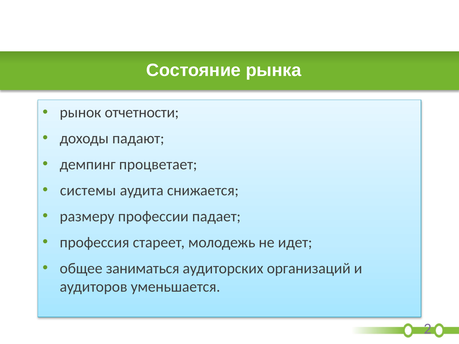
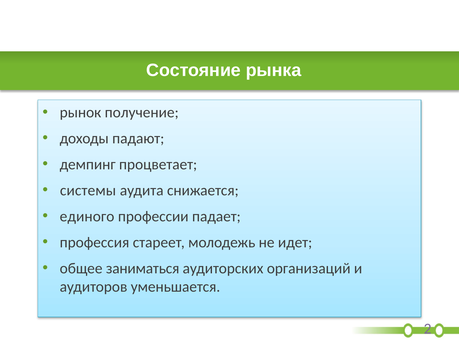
отчетности: отчетности -> получение
размеру: размеру -> единого
